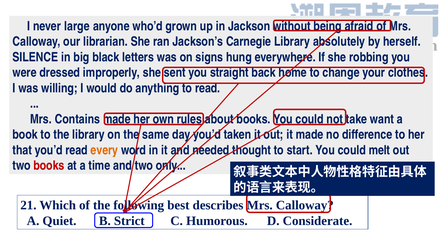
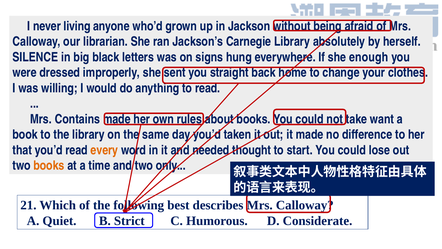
large: large -> living
robbing: robbing -> enough
melt: melt -> lose
books at (49, 165) colour: red -> orange
